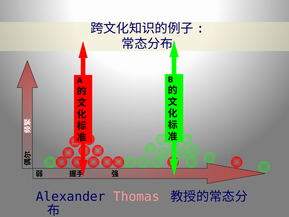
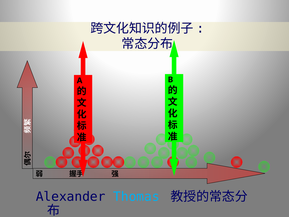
Thomas colour: pink -> light blue
